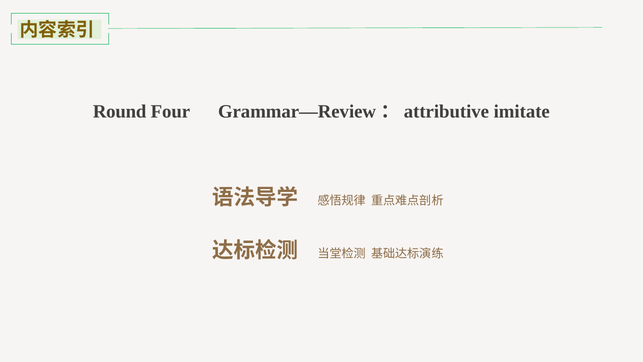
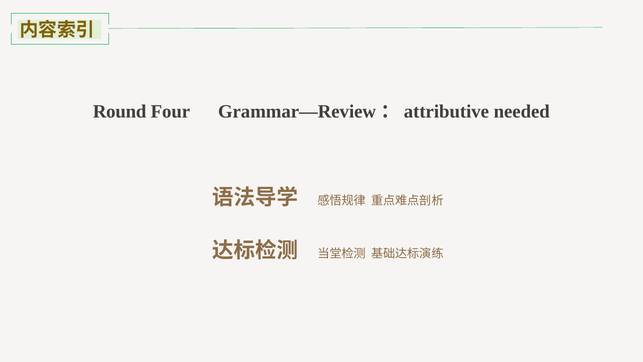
imitate: imitate -> needed
